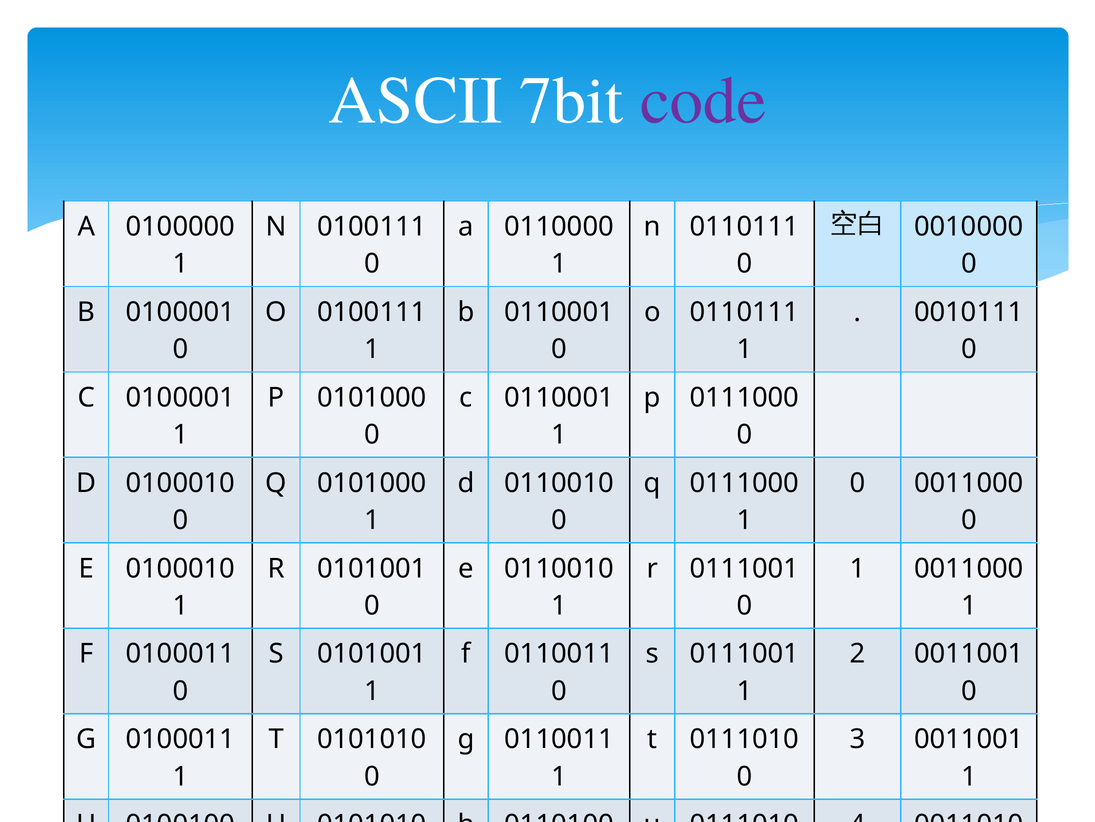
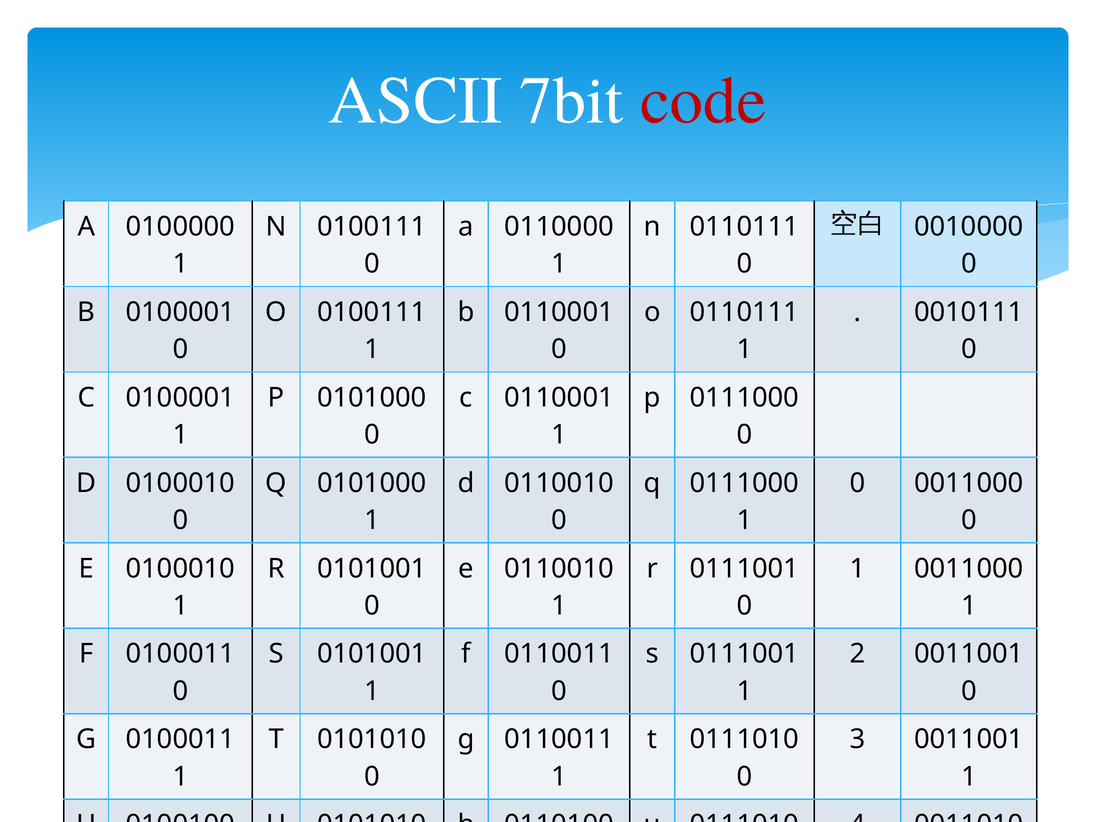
code colour: purple -> red
